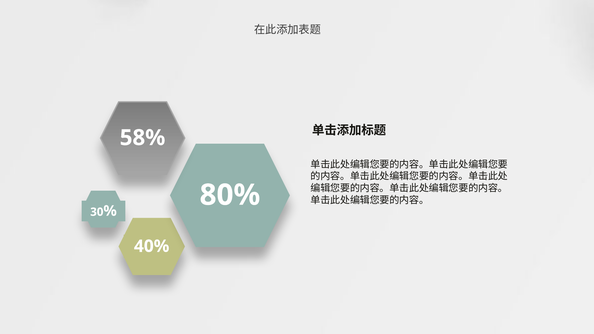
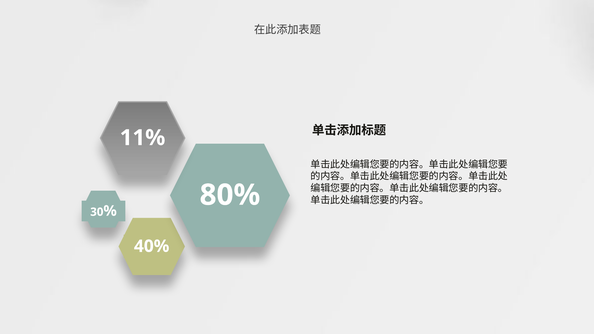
58%: 58% -> 11%
